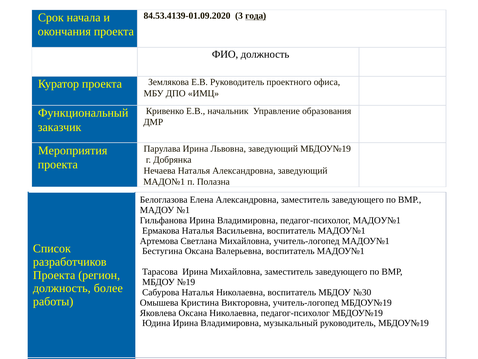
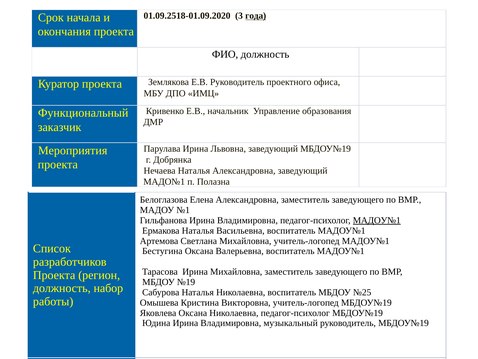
84.53.4139-01.09.2020: 84.53.4139-01.09.2020 -> 01.09.2518-01.09.2020
МАДОУ№1 at (377, 220) underline: none -> present
более: более -> набор
№30: №30 -> №25
